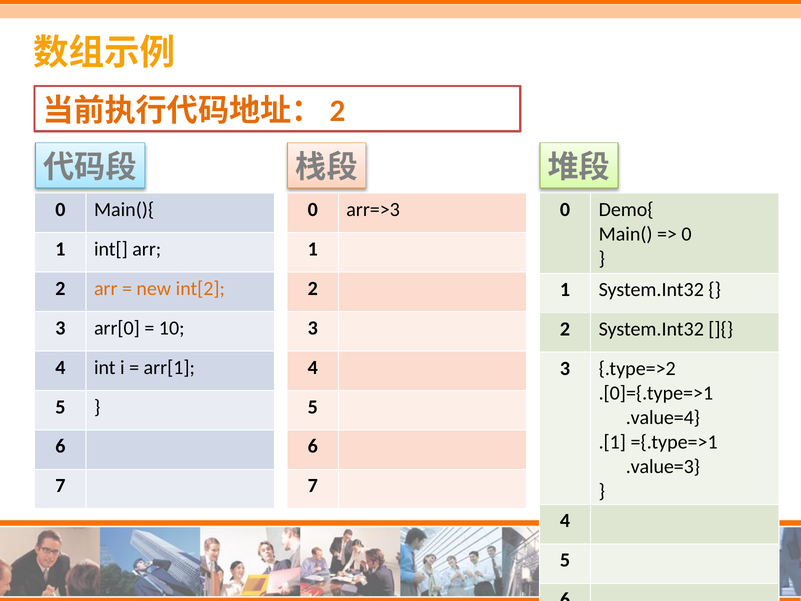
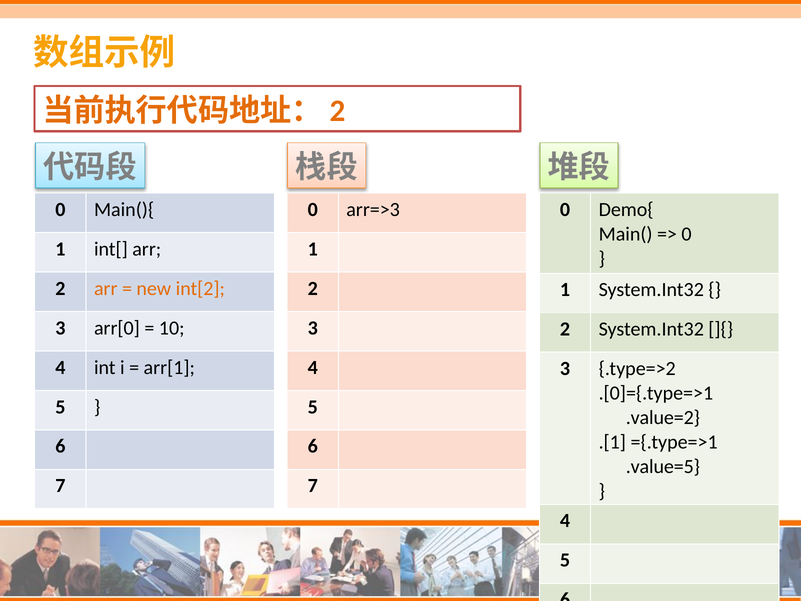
.value=4: .value=4 -> .value=2
.value=3: .value=3 -> .value=5
